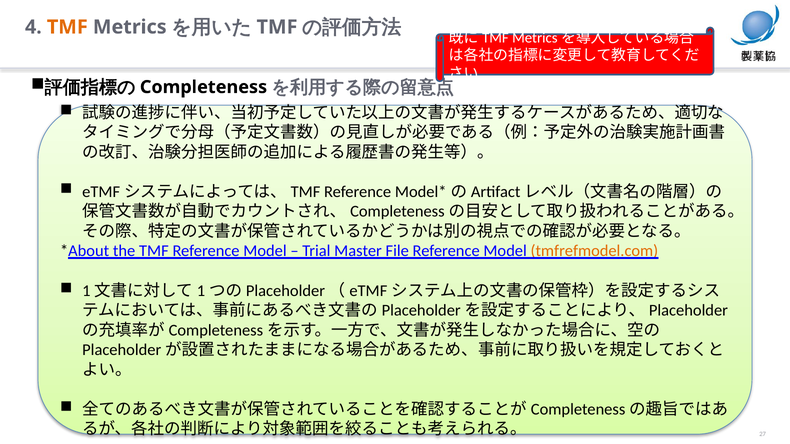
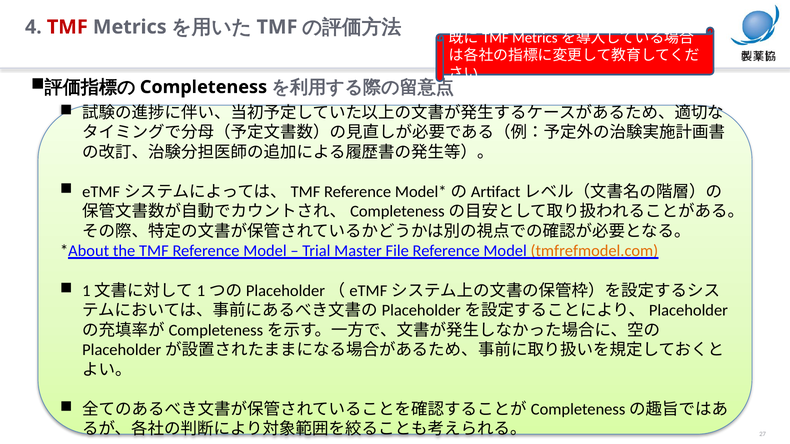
TMF at (67, 27) colour: orange -> red
